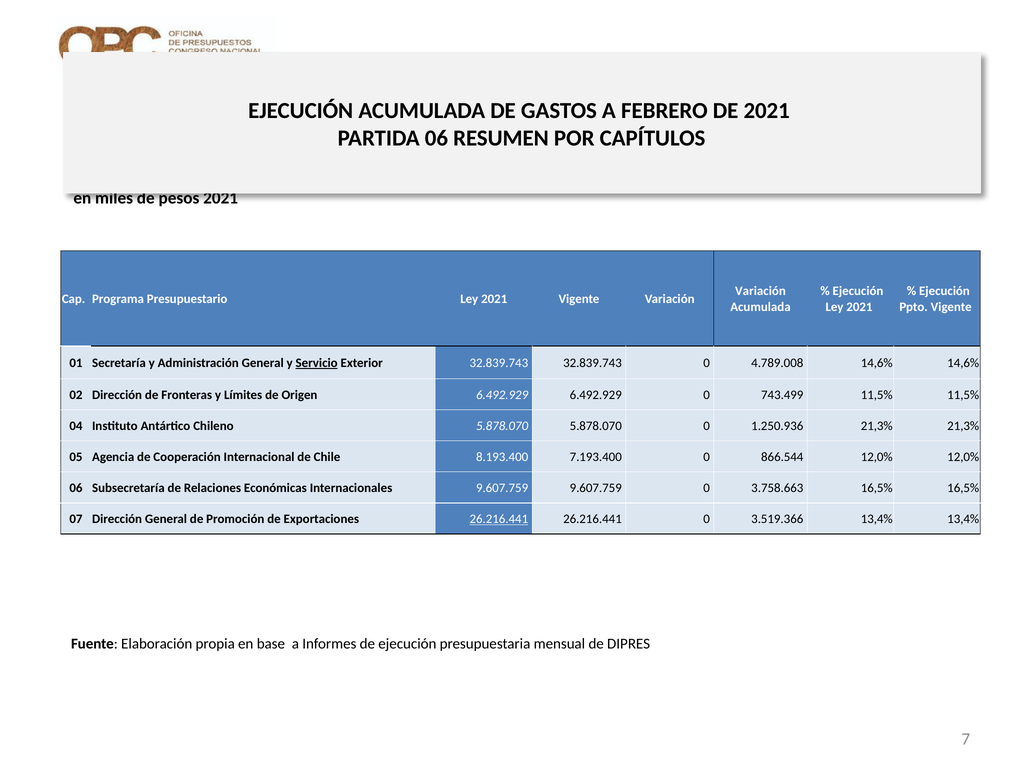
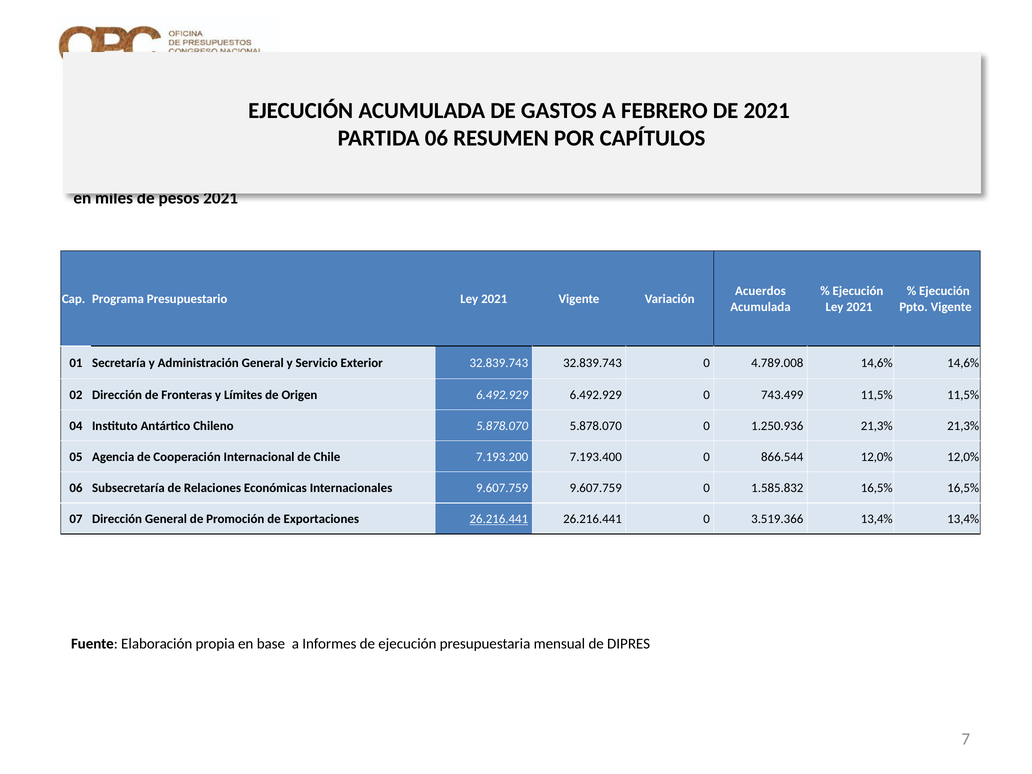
Variación at (760, 291): Variación -> Acuerdos
Servicio underline: present -> none
8.193.400: 8.193.400 -> 7.193.200
3.758.663: 3.758.663 -> 1.585.832
